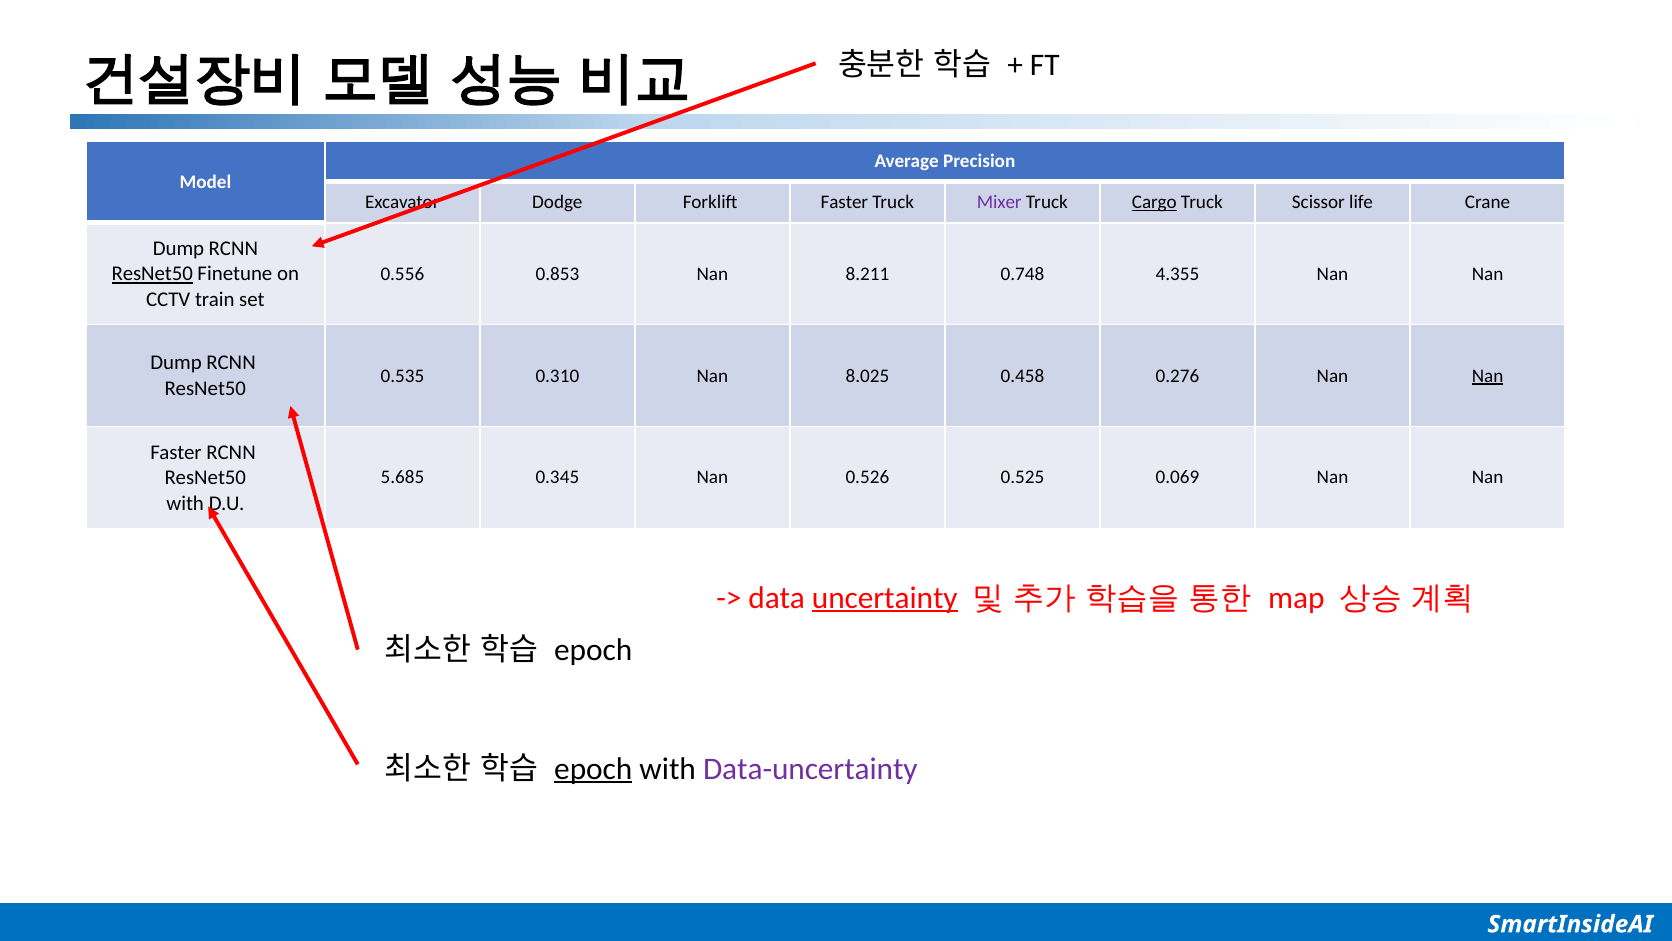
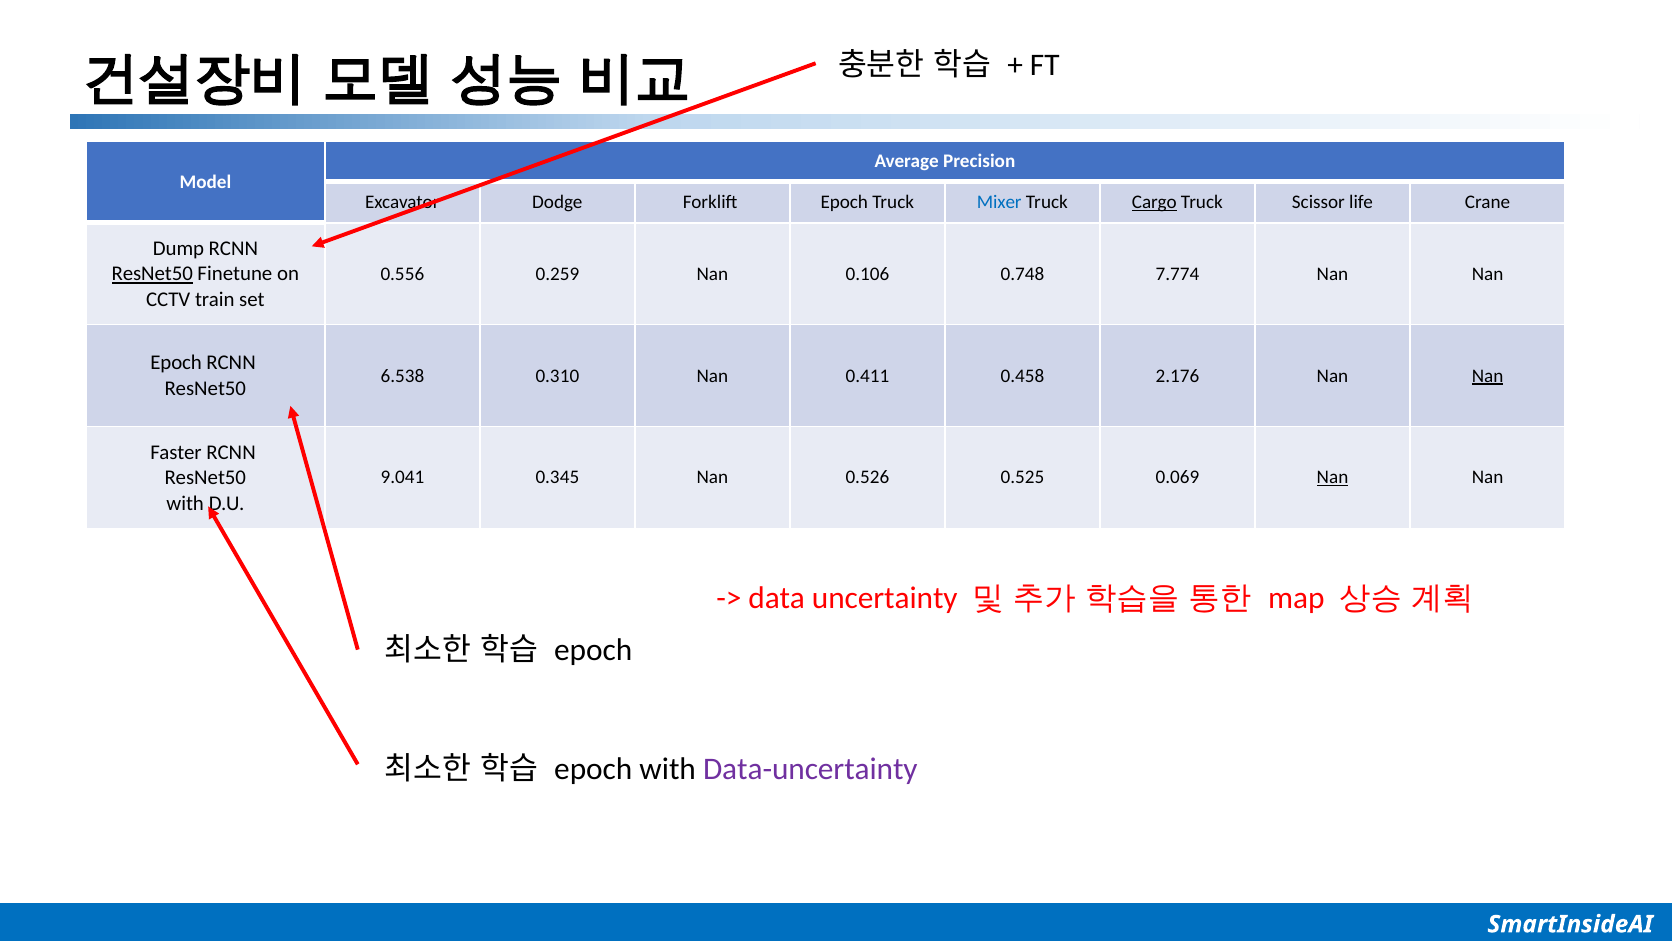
Forklift Faster: Faster -> Epoch
Mixer colour: purple -> blue
0.853: 0.853 -> 0.259
8.211: 8.211 -> 0.106
4.355: 4.355 -> 7.774
Dump at (176, 363): Dump -> Epoch
0.535: 0.535 -> 6.538
8.025: 8.025 -> 0.411
0.276: 0.276 -> 2.176
5.685: 5.685 -> 9.041
Nan at (1333, 477) underline: none -> present
uncertainty underline: present -> none
epoch at (593, 768) underline: present -> none
